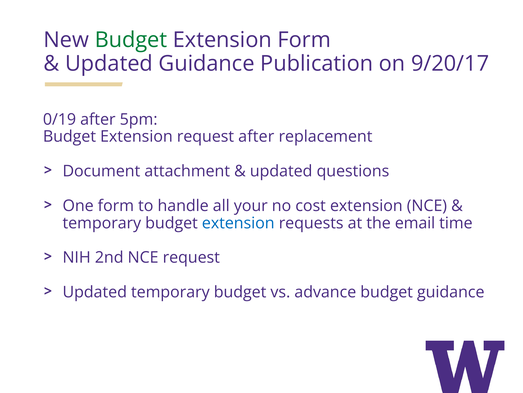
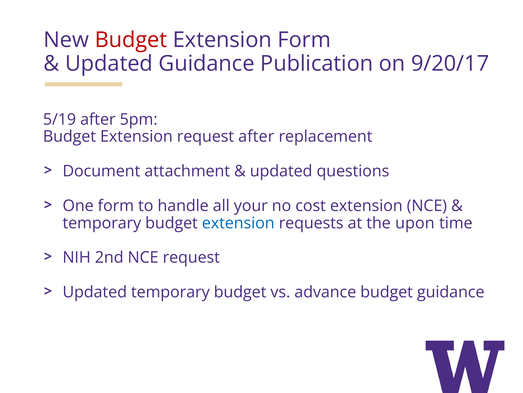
Budget at (131, 40) colour: green -> red
0/19: 0/19 -> 5/19
email: email -> upon
